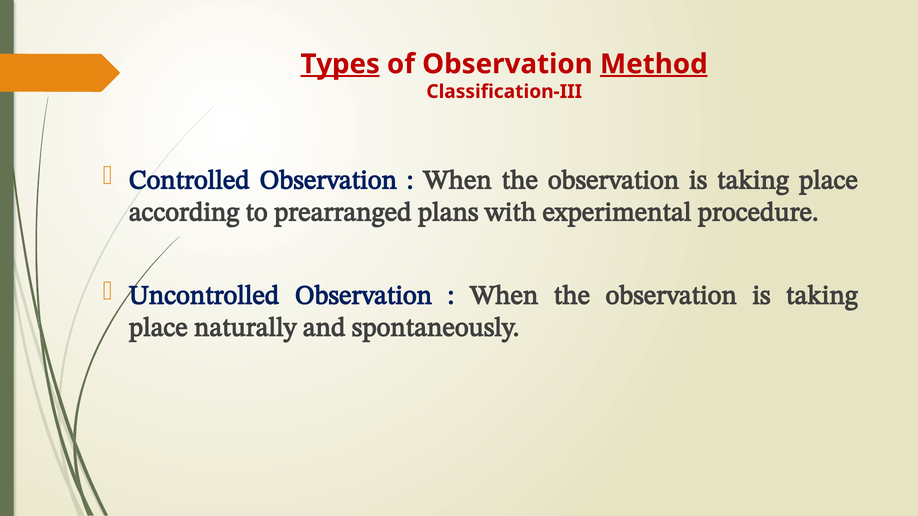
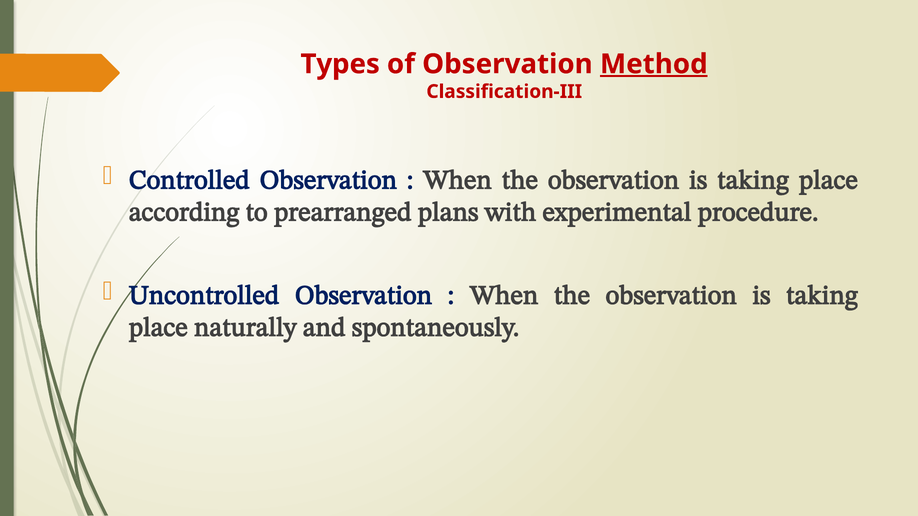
Types underline: present -> none
